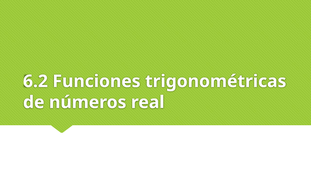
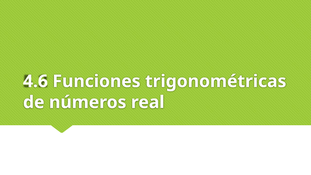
6.2: 6.2 -> 4.6
